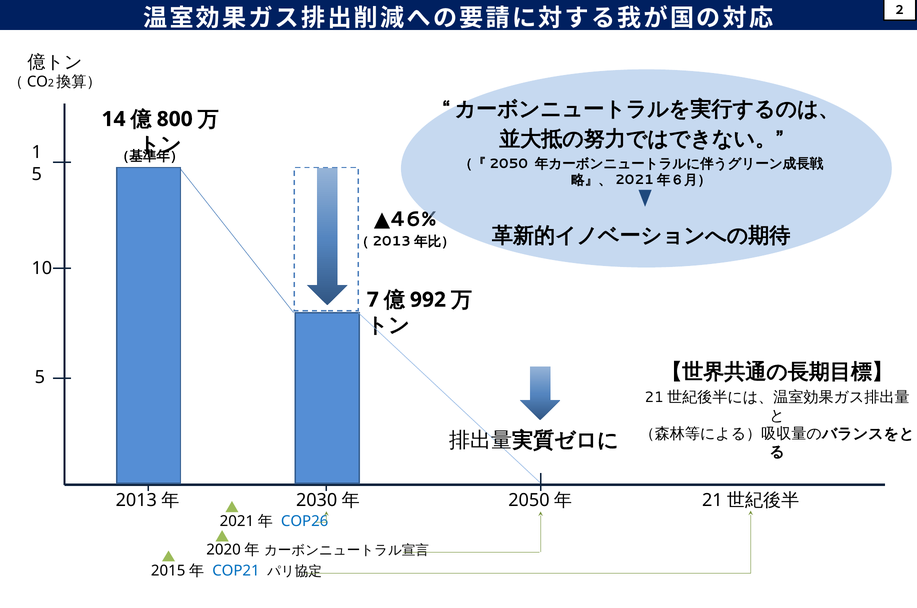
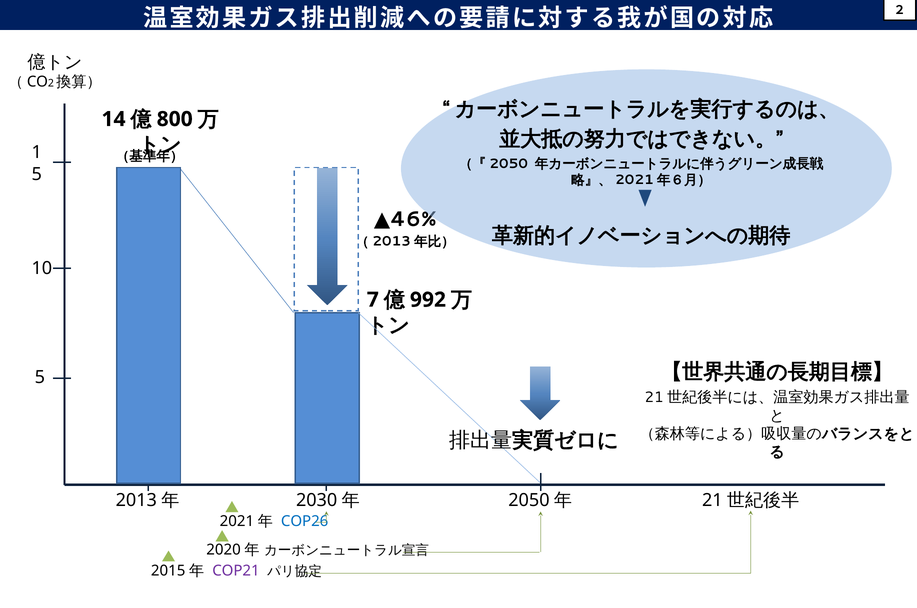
COP21 colour: blue -> purple
